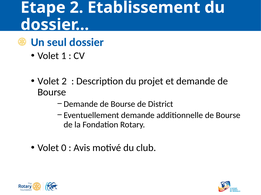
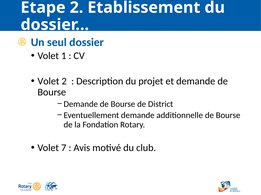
0: 0 -> 7
